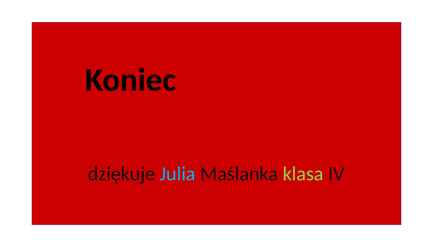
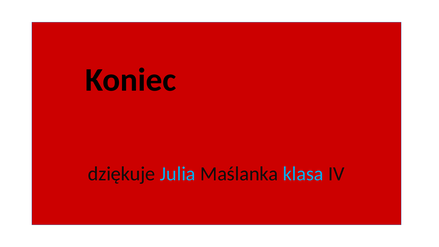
klasa colour: light green -> light blue
